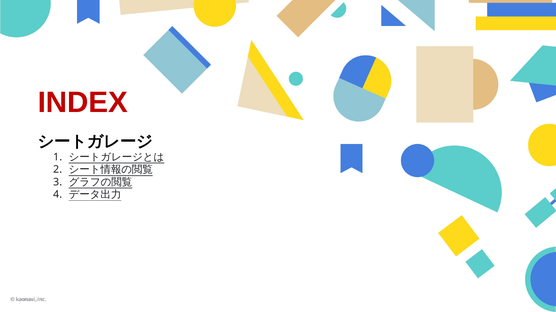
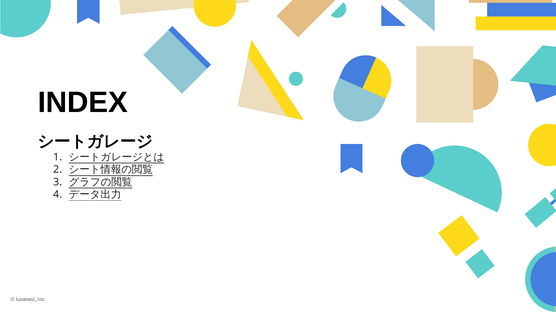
INDEX colour: red -> black
